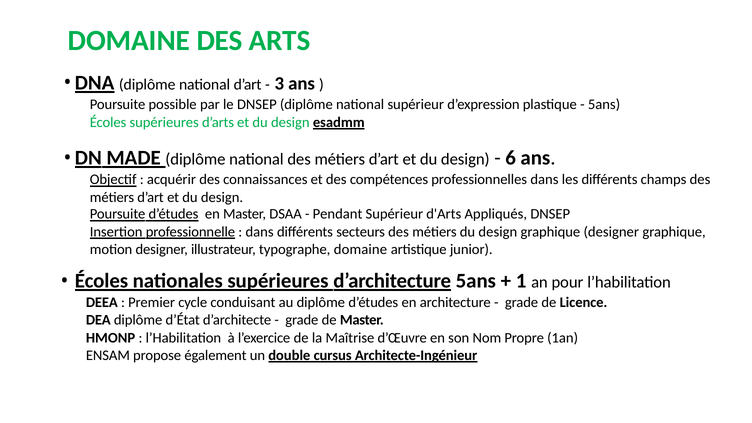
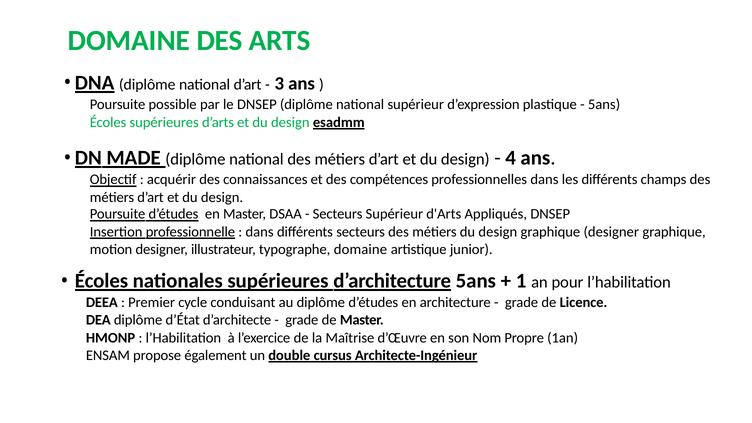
6: 6 -> 4
Pendant at (338, 214): Pendant -> Secteurs
